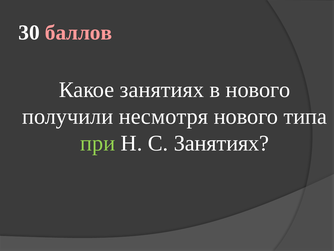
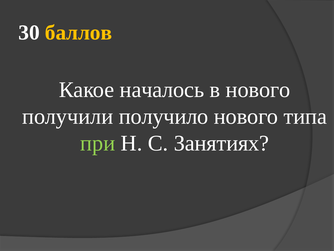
баллов colour: pink -> yellow
Какое занятиях: занятиях -> началось
несмотря: несмотря -> получило
